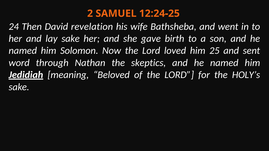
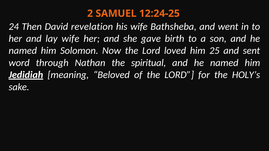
lay sake: sake -> wife
skeptics: skeptics -> spiritual
